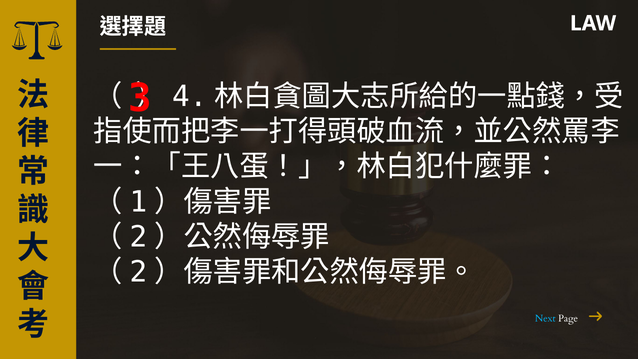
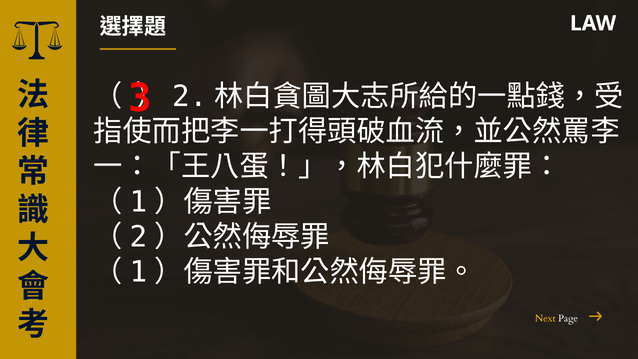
4 at (190, 97): 4 -> 2
2 at (138, 272): 2 -> 1
Next colour: light blue -> yellow
